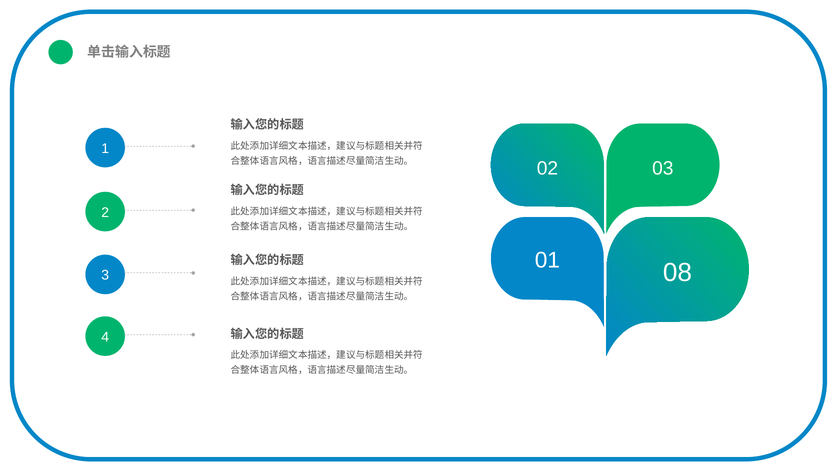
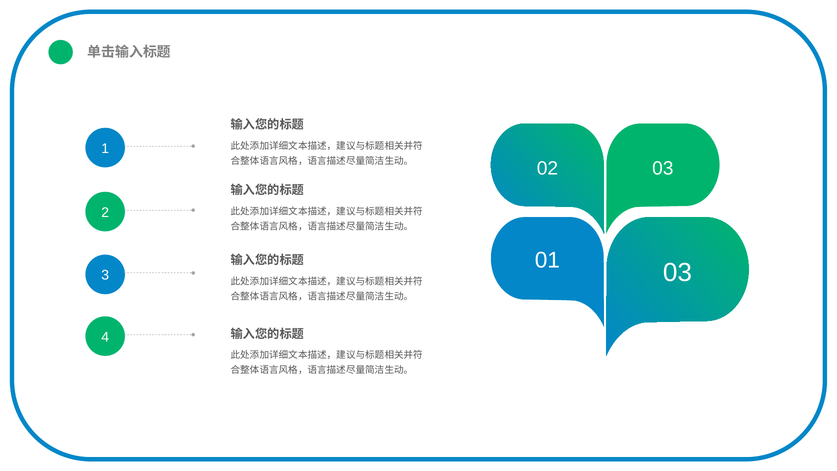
08 at (677, 273): 08 -> 03
